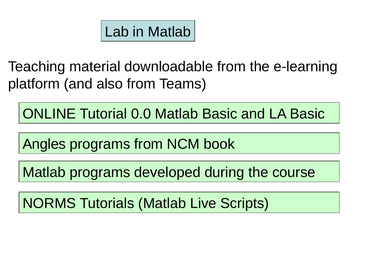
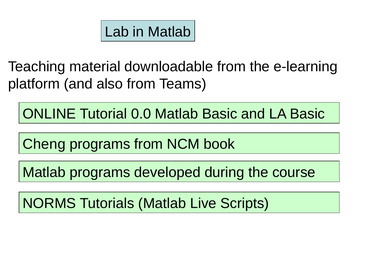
Angles: Angles -> Cheng
